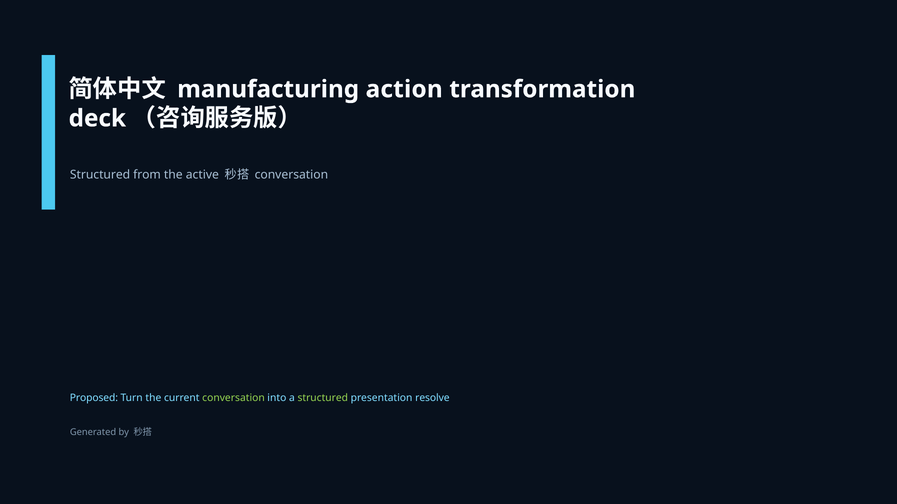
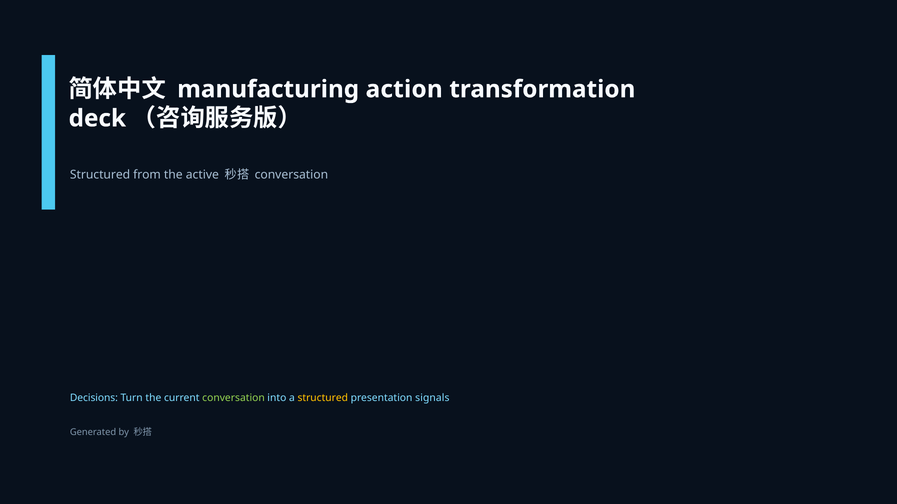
Proposed: Proposed -> Decisions
structured at (323, 398) colour: light green -> yellow
resolve: resolve -> signals
